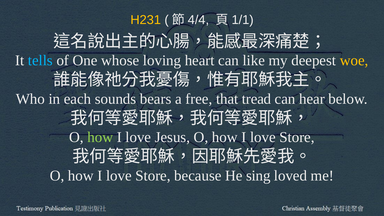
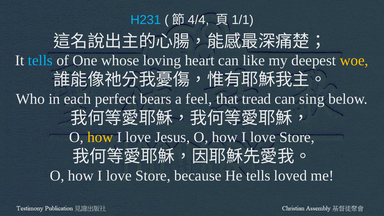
H231 colour: yellow -> light blue
sounds: sounds -> perfect
free: free -> feel
hear: hear -> sing
how at (100, 137) colour: light green -> yellow
He sing: sing -> tells
